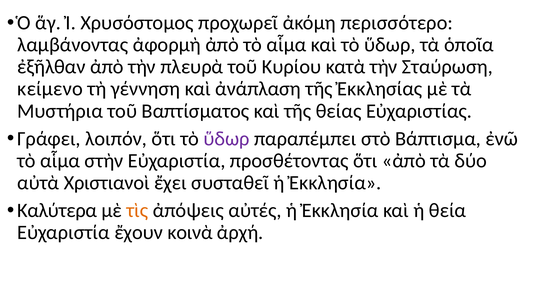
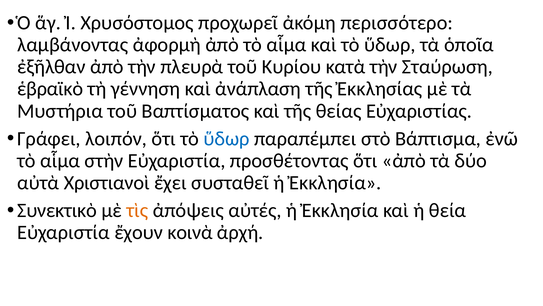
κείμενο: κείμενο -> ἑβραϊκὸ
ὕδωρ at (227, 138) colour: purple -> blue
Καλύτερα: Καλύτερα -> Συνεκτικὸ
